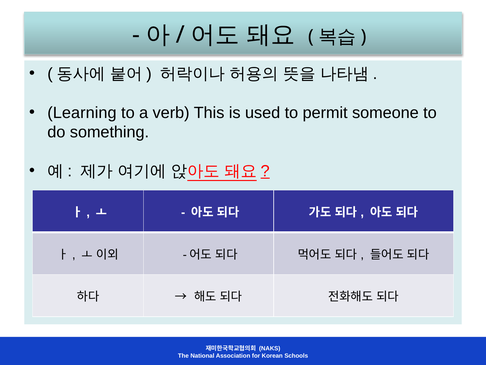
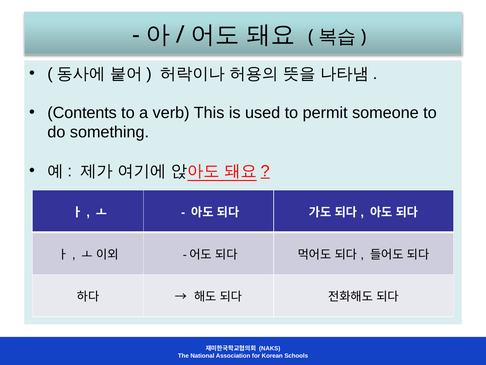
Learning: Learning -> Contents
